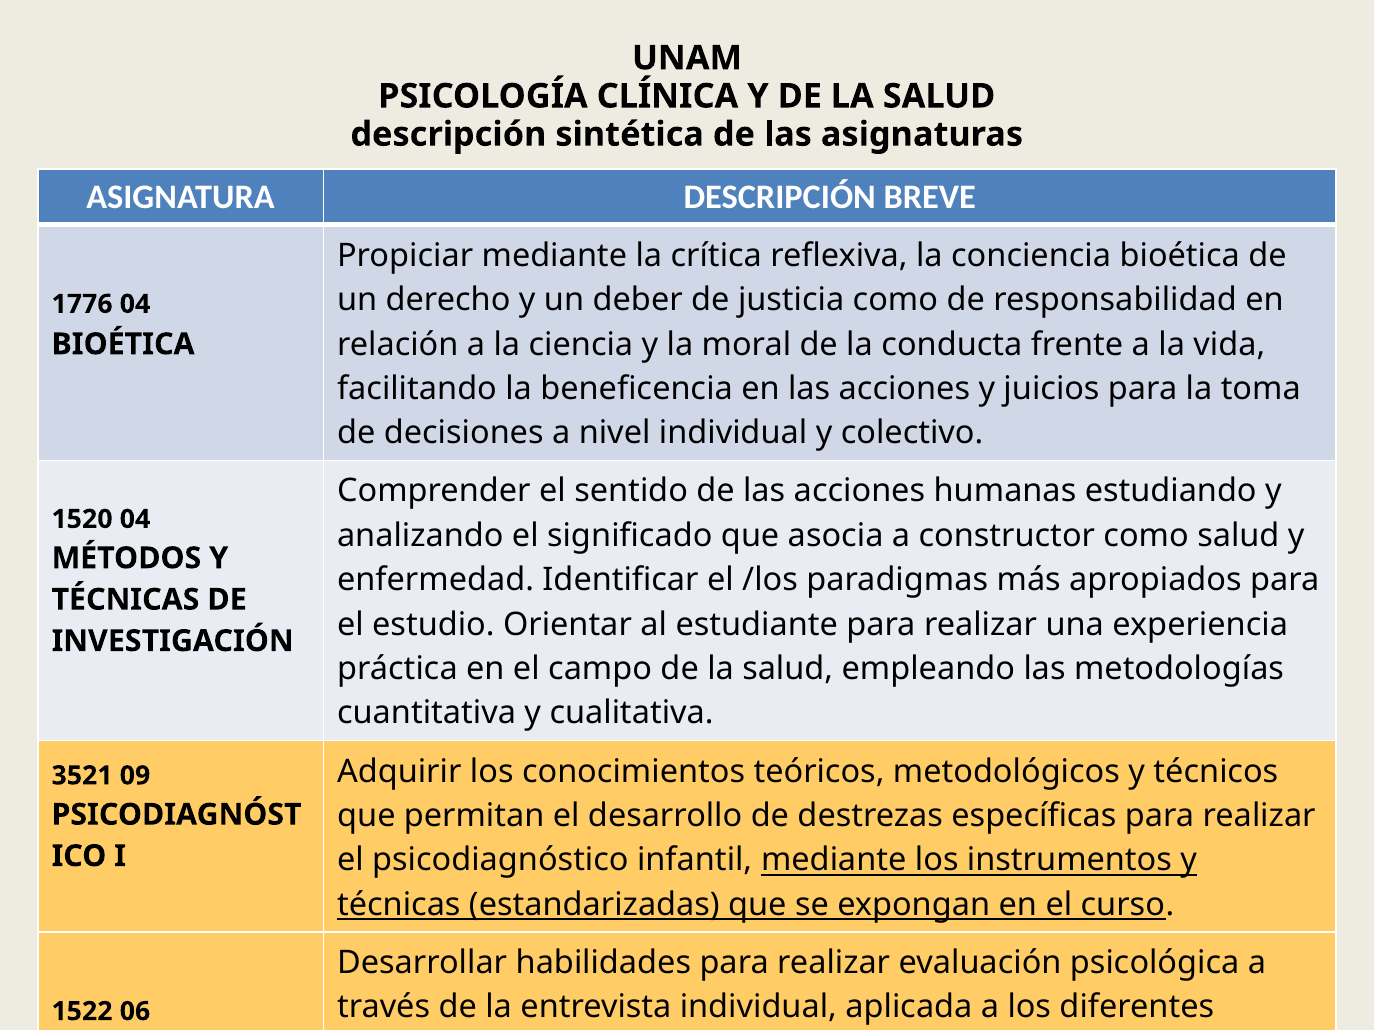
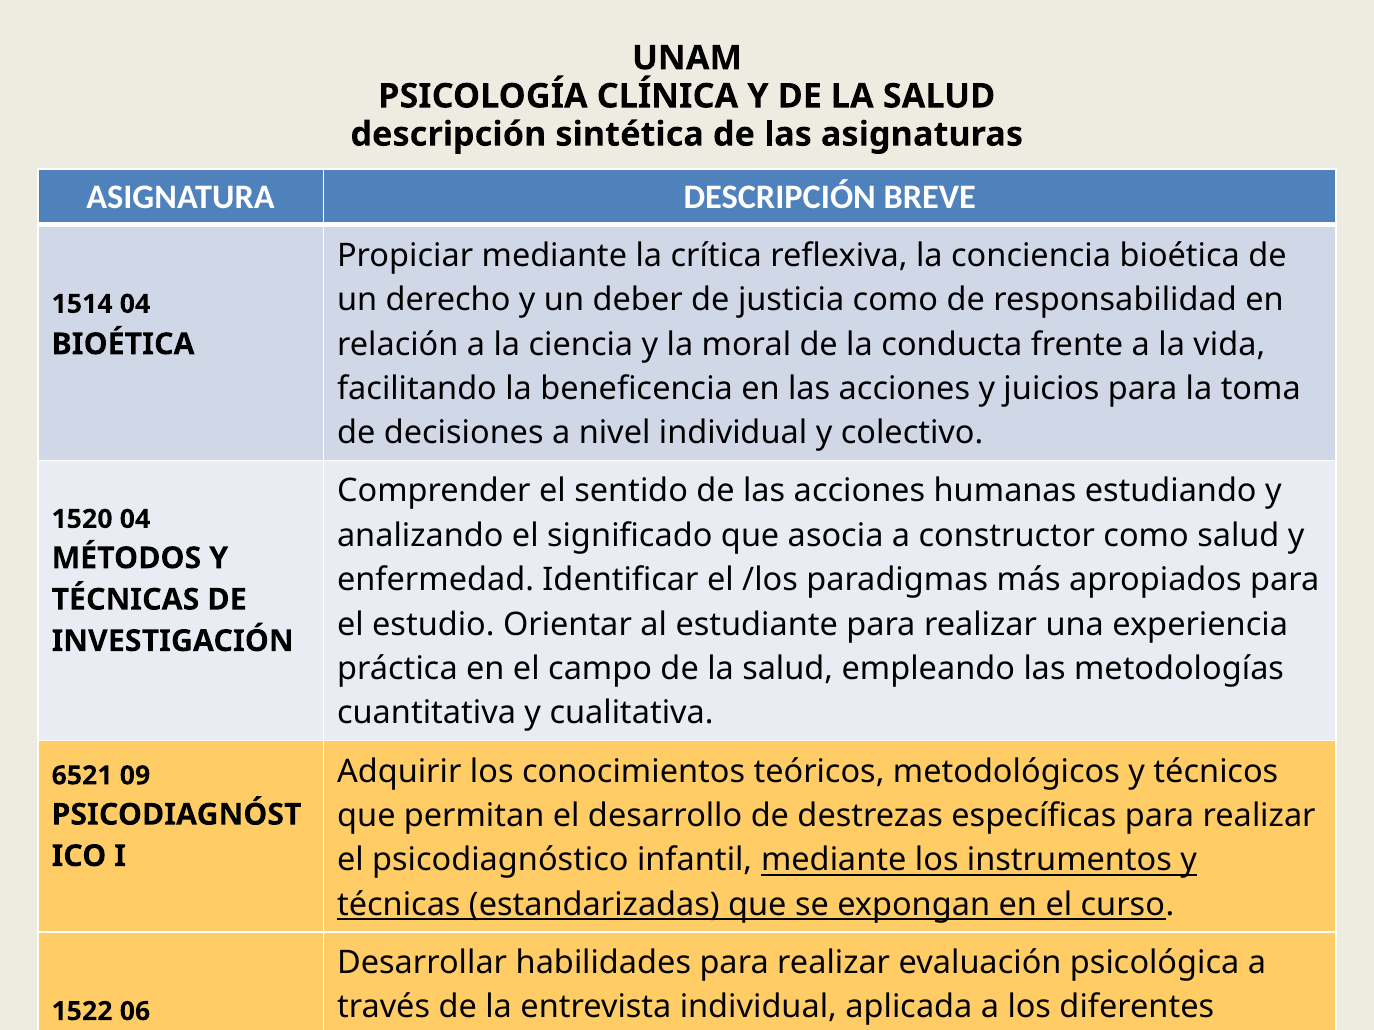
1776: 1776 -> 1514
3521: 3521 -> 6521
